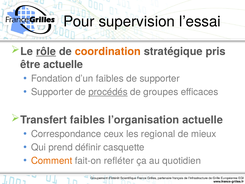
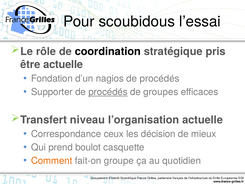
supervision: supervision -> scoubidous
rôle underline: present -> none
coordination colour: orange -> black
d’un faibles: faibles -> nagios
supporter at (160, 79): supporter -> procédés
Transfert faibles: faibles -> niveau
regional: regional -> décision
définir: définir -> boulot
refléter: refléter -> groupe
